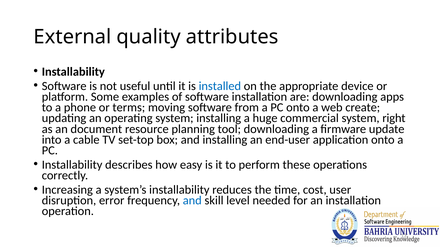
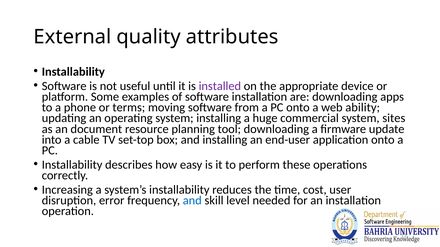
installed colour: blue -> purple
create: create -> ability
right: right -> sites
